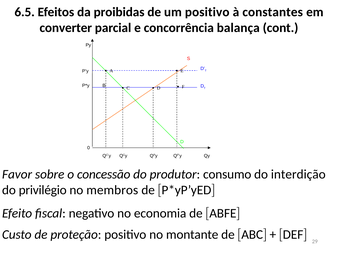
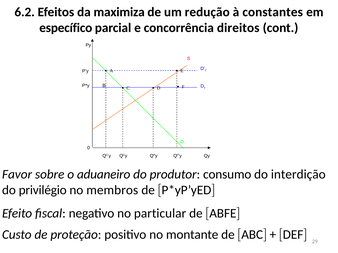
6.5: 6.5 -> 6.2
proibidas: proibidas -> maximiza
um positivo: positivo -> redução
converter: converter -> específico
balança: balança -> direitos
concessão: concessão -> aduaneiro
economia: economia -> particular
